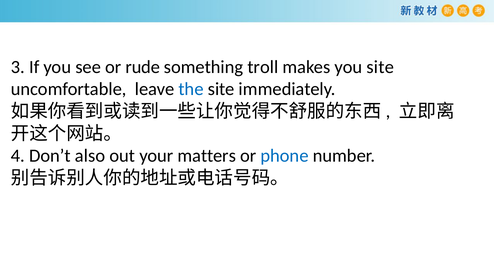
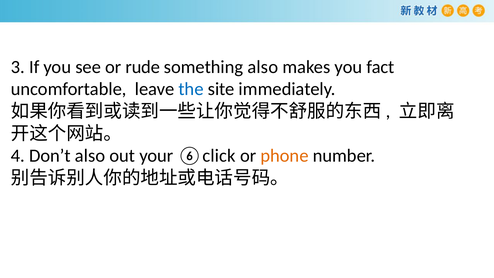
something troll: troll -> also
you site: site -> fact
matters: matters -> ⑥click
phone colour: blue -> orange
